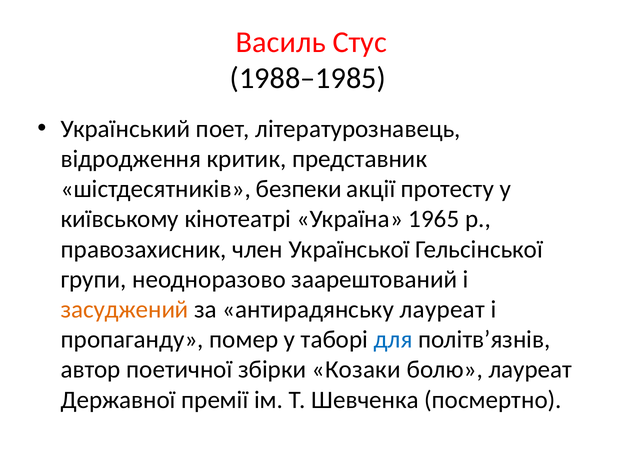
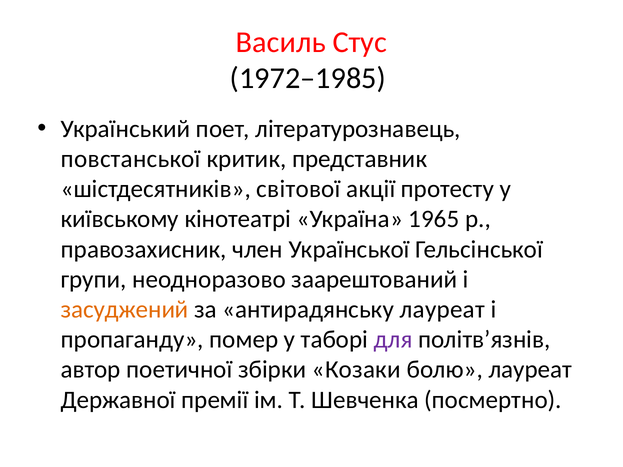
1988–1985: 1988–1985 -> 1972–1985
відродження: відродження -> повстанської
безпеки: безпеки -> світової
для colour: blue -> purple
